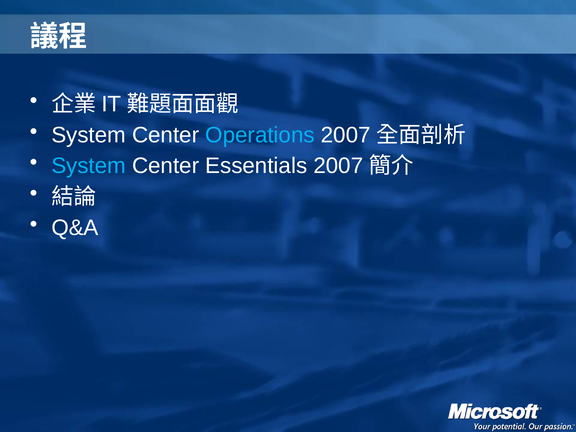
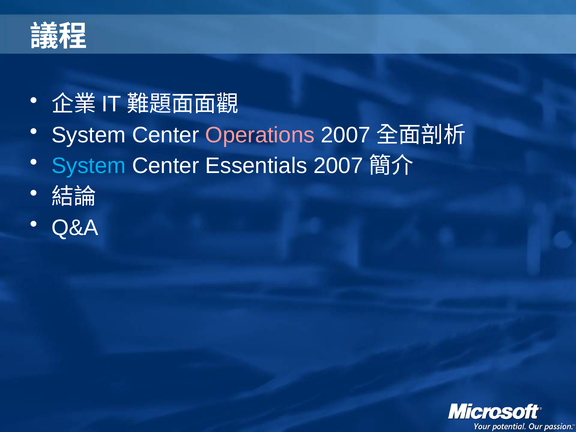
Operations colour: light blue -> pink
